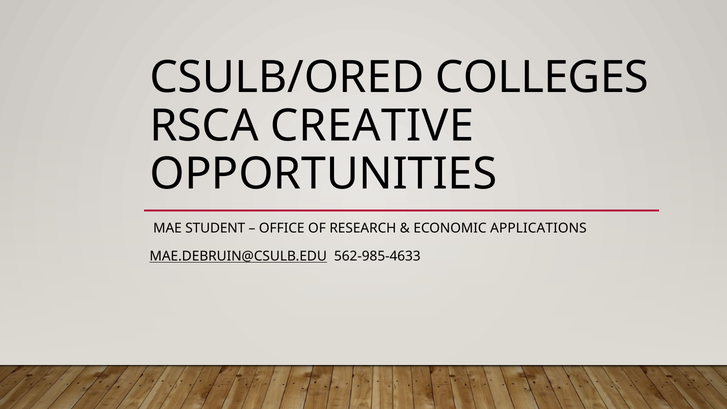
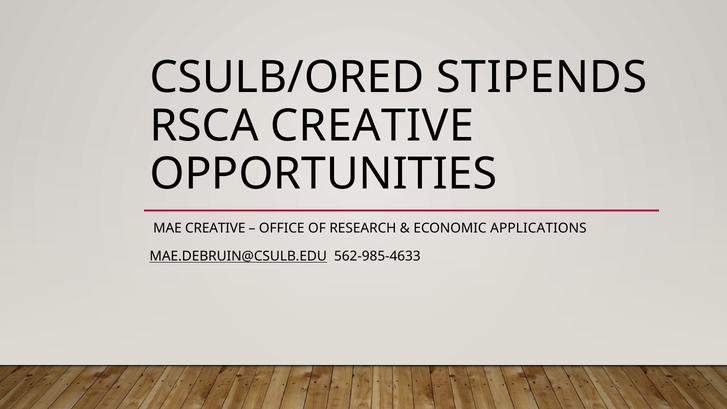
COLLEGES: COLLEGES -> STIPENDS
MAE STUDENT: STUDENT -> CREATIVE
